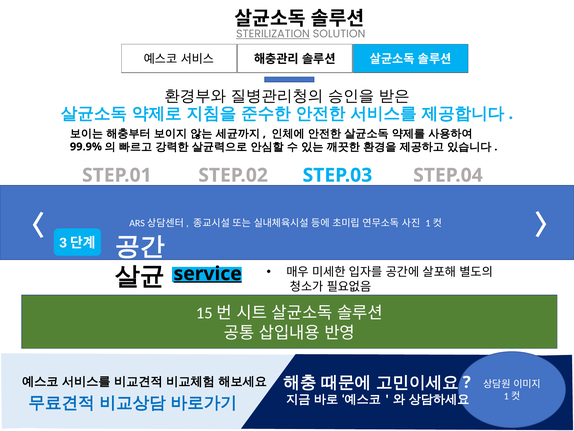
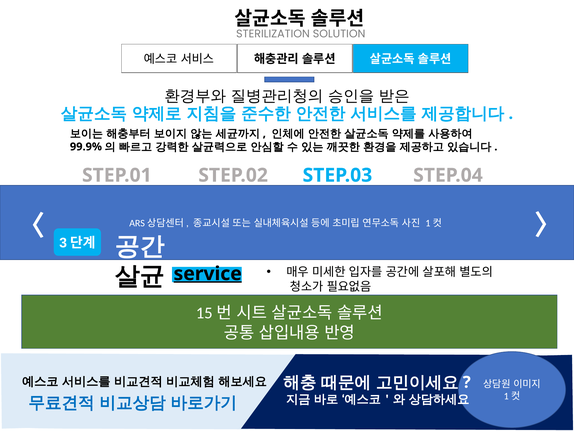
STERILIZATION underline: present -> none
